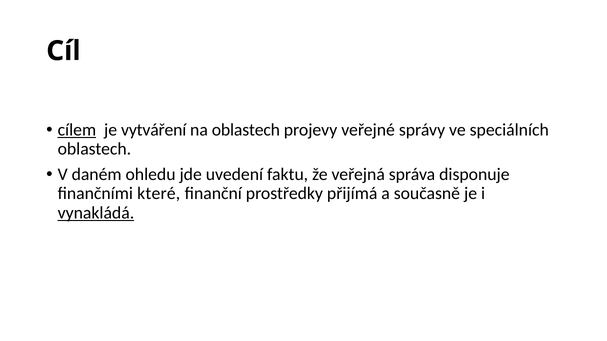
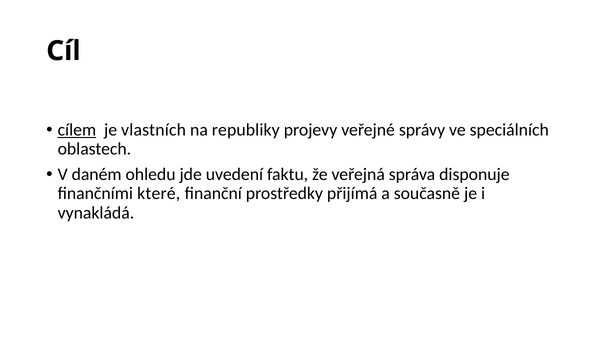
vytváření: vytváření -> vlastních
na oblastech: oblastech -> republiky
vynakládá underline: present -> none
